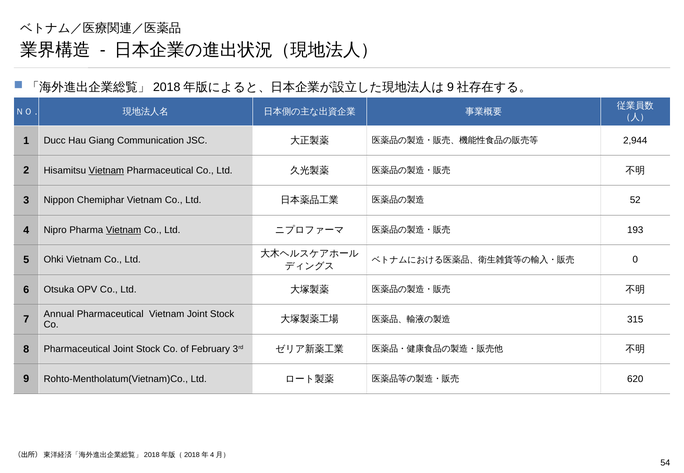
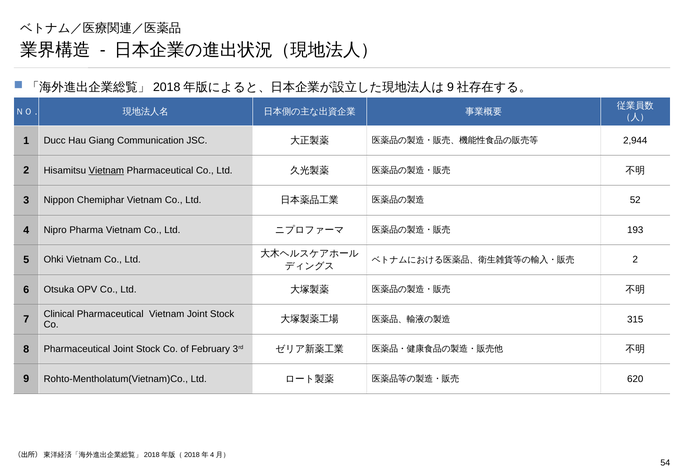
Vietnam at (124, 230) underline: present -> none
0 at (635, 260): 0 -> 2
Annual: Annual -> Clinical
